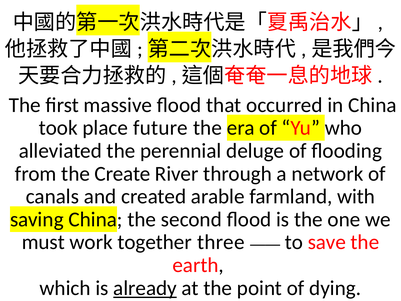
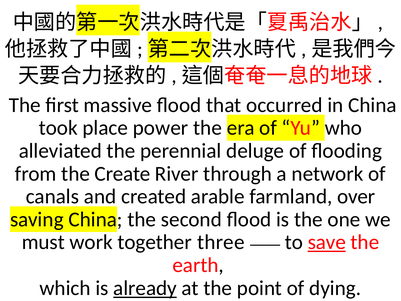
future: future -> power
with: with -> over
save underline: none -> present
